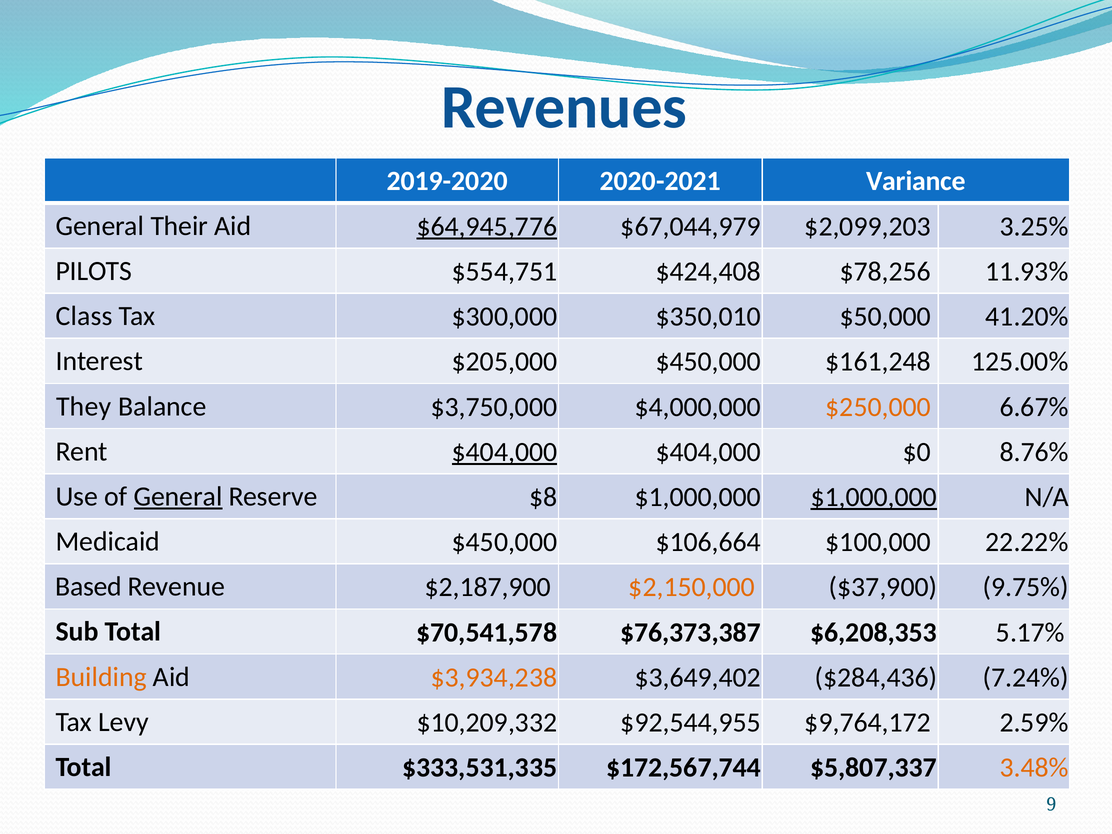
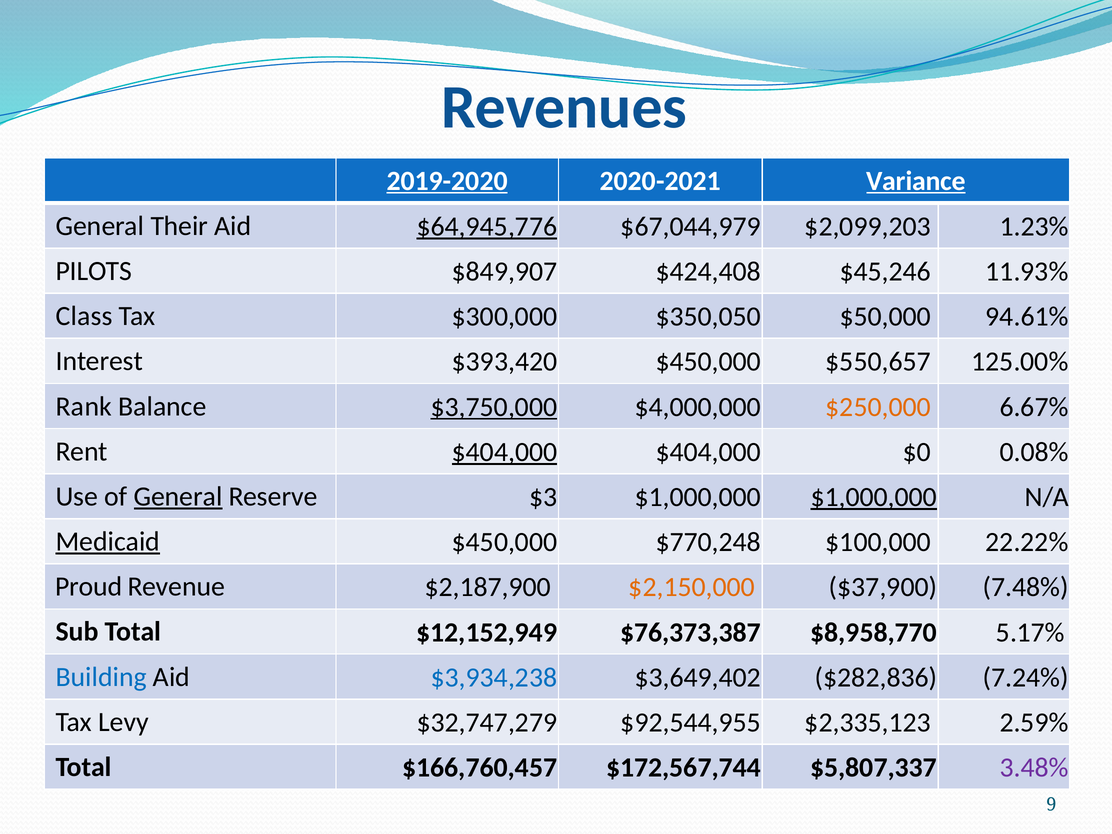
2019-2020 underline: none -> present
Variance underline: none -> present
3.25%: 3.25% -> 1.23%
$554,751: $554,751 -> $849,907
$78,256: $78,256 -> $45,246
$350,010: $350,010 -> $350,050
41.20%: 41.20% -> 94.61%
$205,000: $205,000 -> $393,420
$161,248: $161,248 -> $550,657
They: They -> Rank
$3,750,000 underline: none -> present
8.76%: 8.76% -> 0.08%
$8: $8 -> $3
Medicaid underline: none -> present
$106,664: $106,664 -> $770,248
Based: Based -> Proud
9.75%: 9.75% -> 7.48%
$70,541,578: $70,541,578 -> $12,152,949
$6,208,353: $6,208,353 -> $8,958,770
Building colour: orange -> blue
$3,934,238 colour: orange -> blue
$284,436: $284,436 -> $282,836
$10,209,332: $10,209,332 -> $32,747,279
$9,764,172: $9,764,172 -> $2,335,123
$333,531,335: $333,531,335 -> $166,760,457
3.48% colour: orange -> purple
